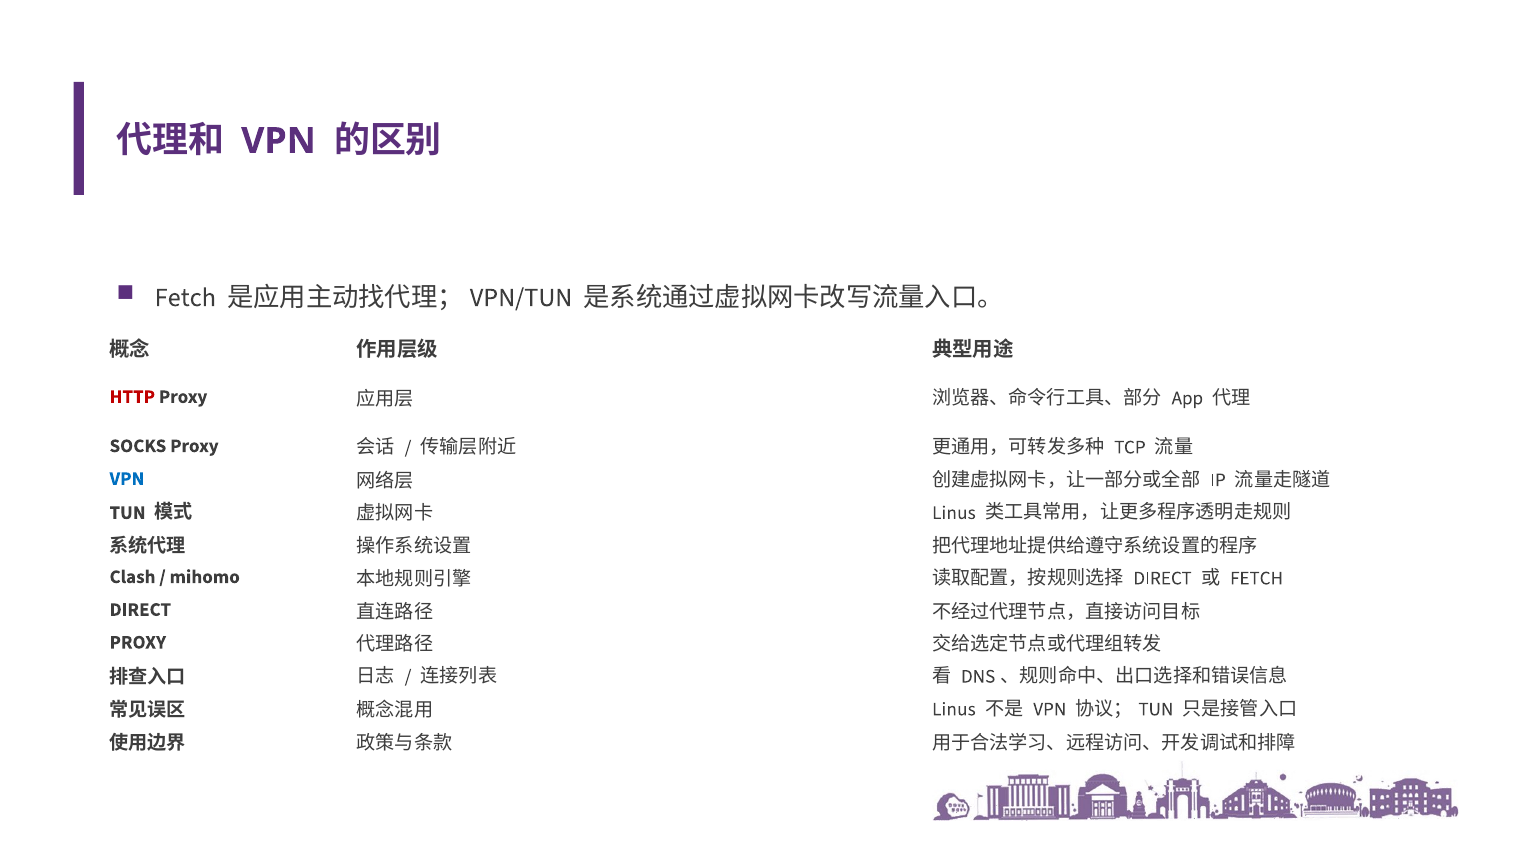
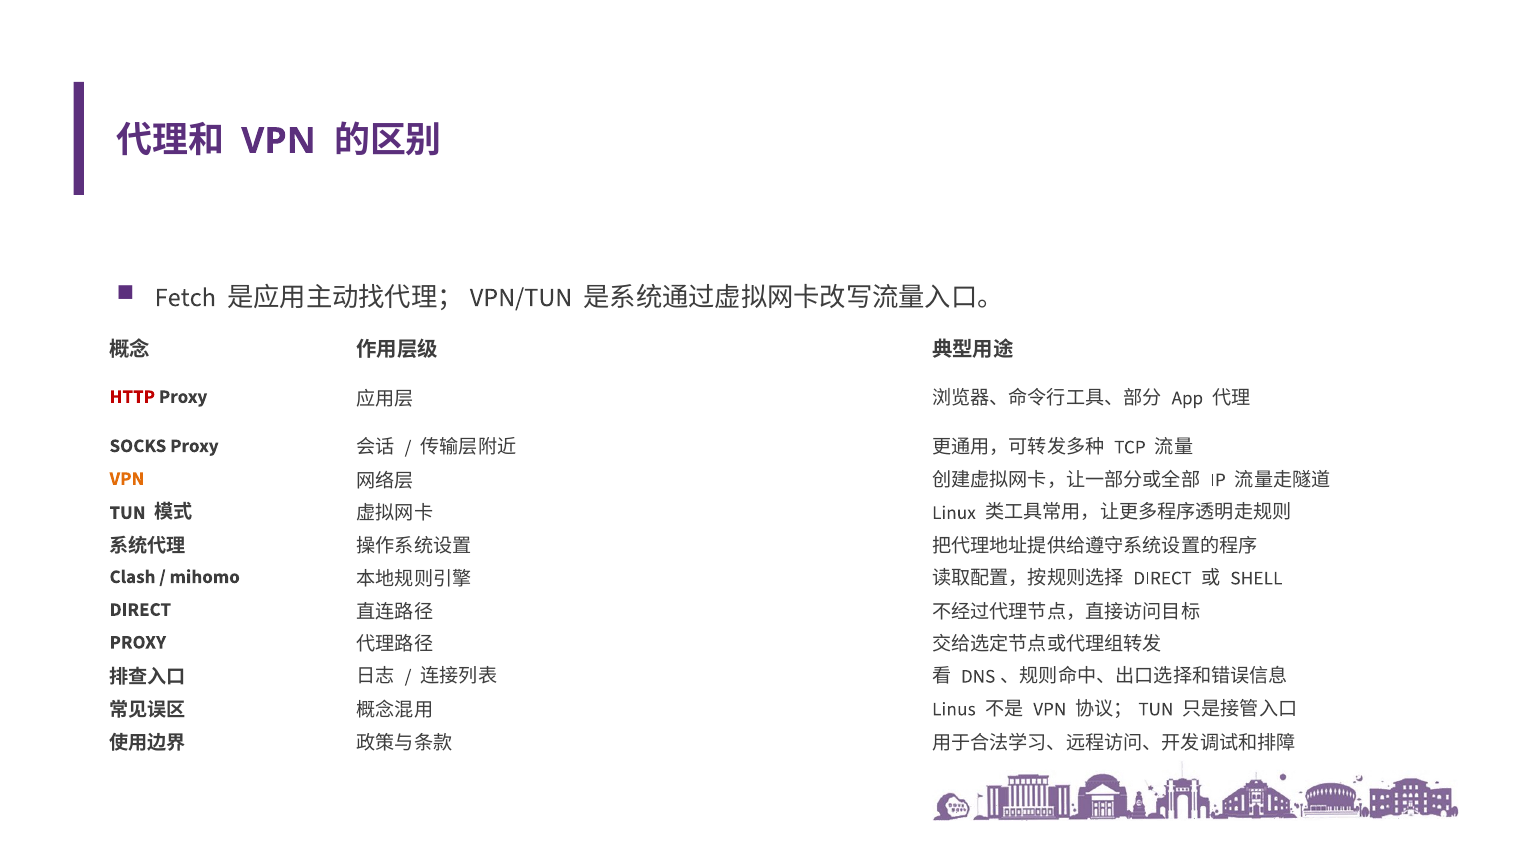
VPN at (127, 478) colour: blue -> orange
Linus at (954, 512): Linus -> Linux
FETCH at (1257, 578): FETCH -> SHELL
